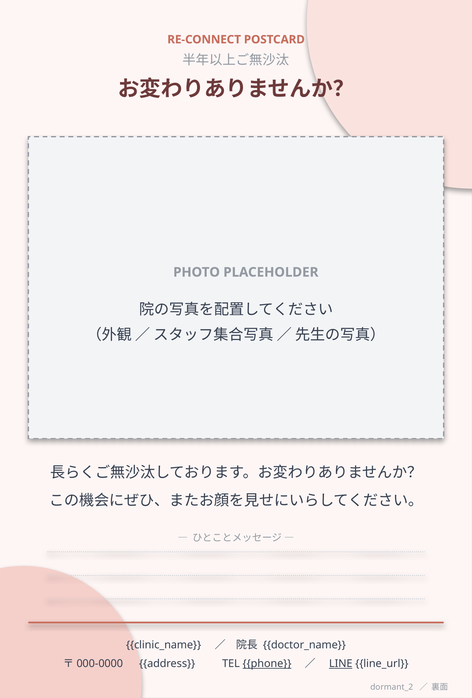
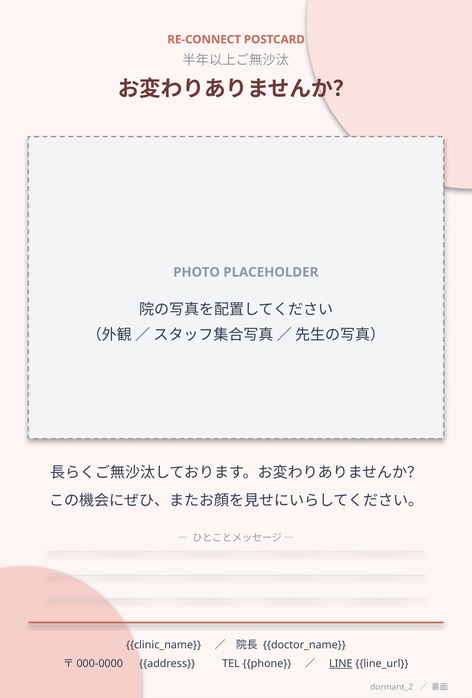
phone underline: present -> none
